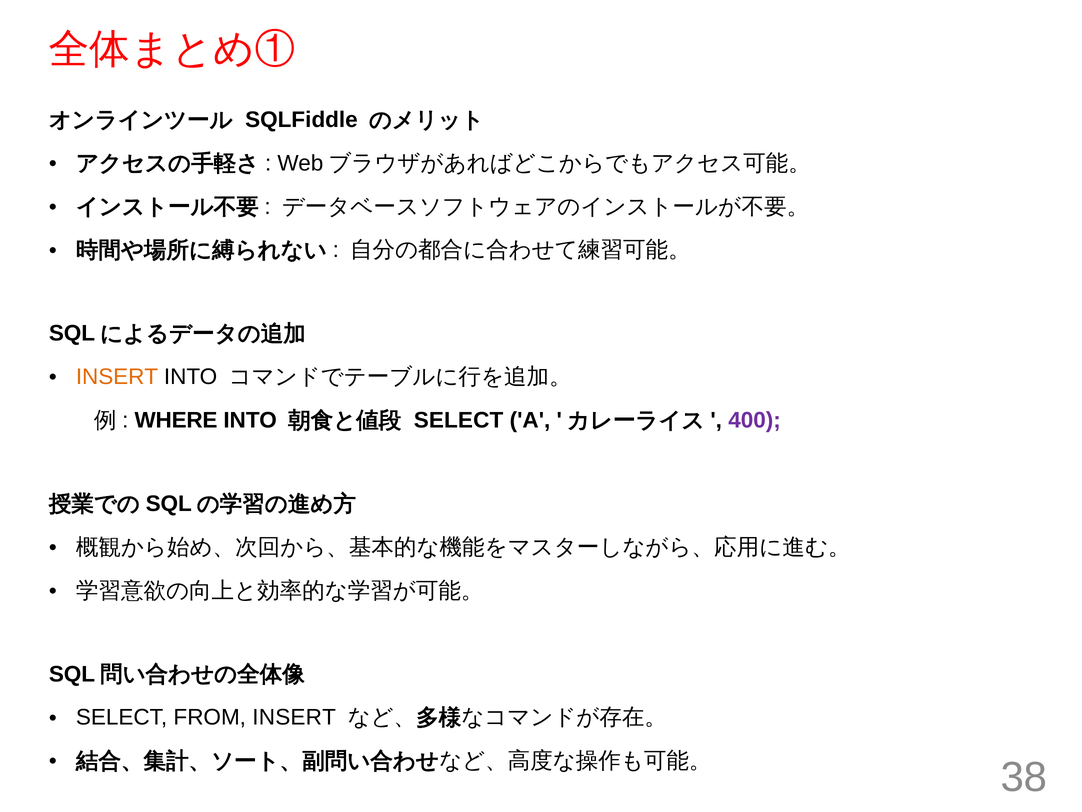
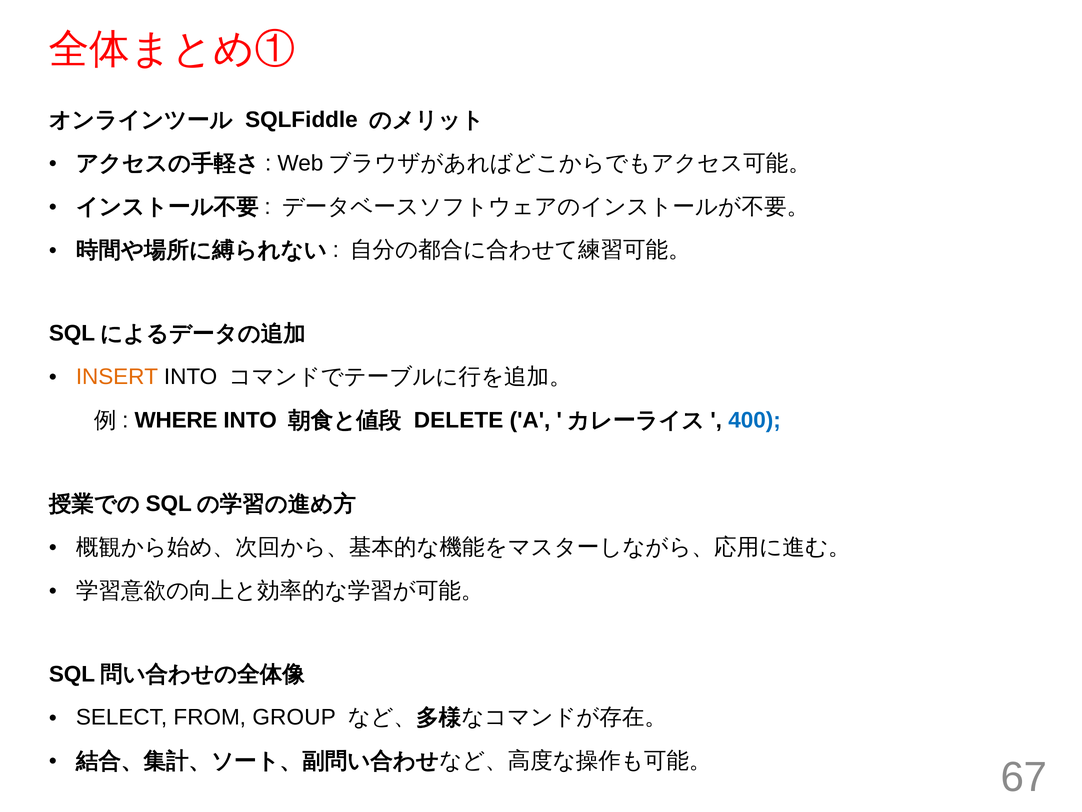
SELECT at (459, 420): SELECT -> DELETE
400 colour: purple -> blue
FROM INSERT: INSERT -> GROUP
38: 38 -> 67
